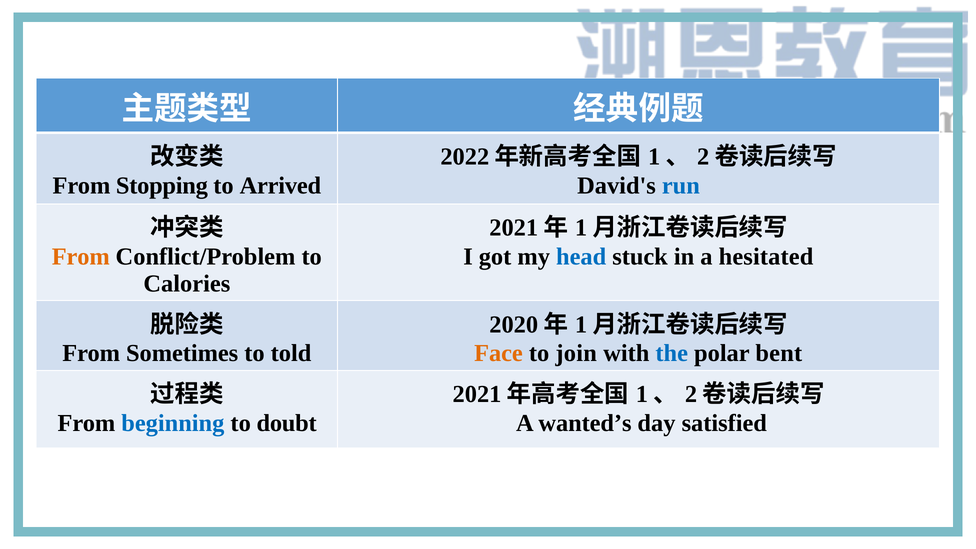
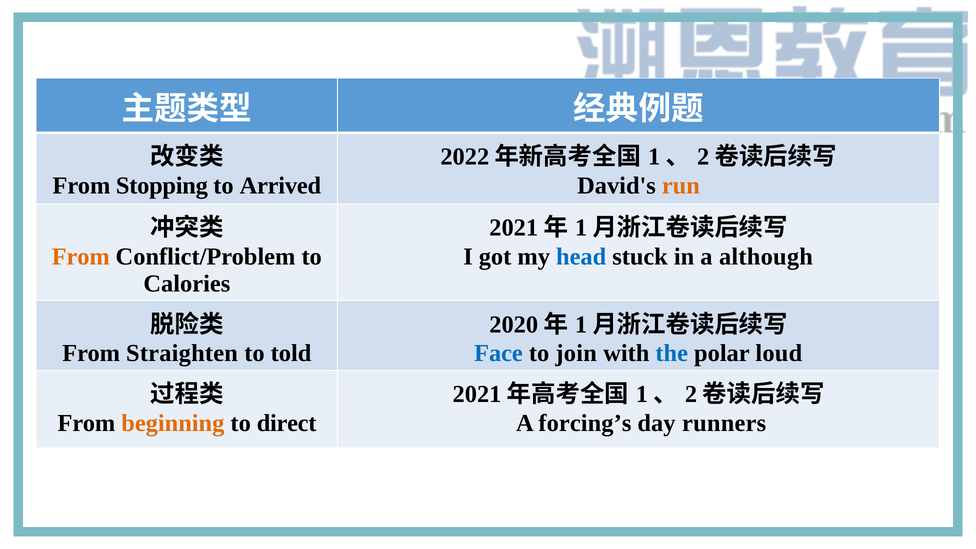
run colour: blue -> orange
hesitated: hesitated -> although
Sometimes: Sometimes -> Straighten
Face colour: orange -> blue
bent: bent -> loud
beginning colour: blue -> orange
doubt: doubt -> direct
wanted’s: wanted’s -> forcing’s
satisfied: satisfied -> runners
